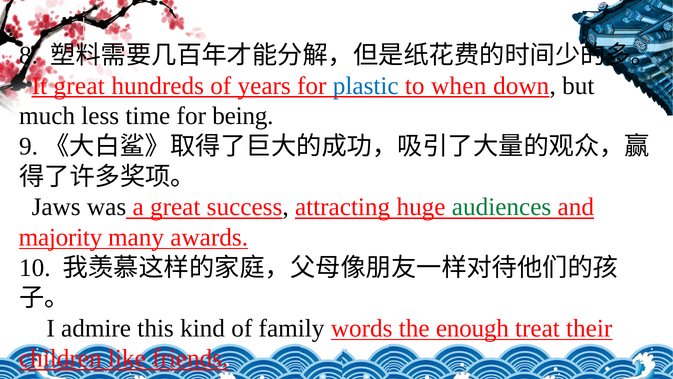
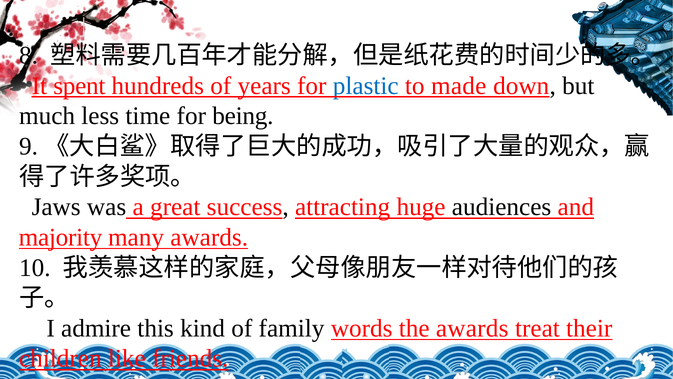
It great: great -> spent
when: when -> made
audiences colour: green -> black
the enough: enough -> awards
